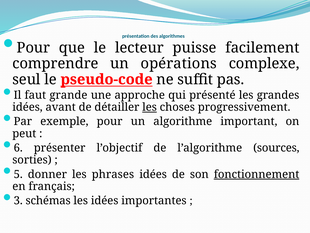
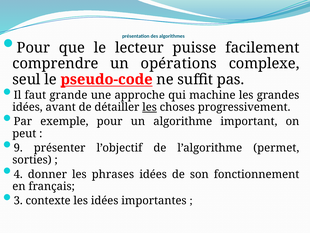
présenté: présenté -> machine
6: 6 -> 9
sources: sources -> permet
5: 5 -> 4
fonctionnement underline: present -> none
schémas: schémas -> contexte
